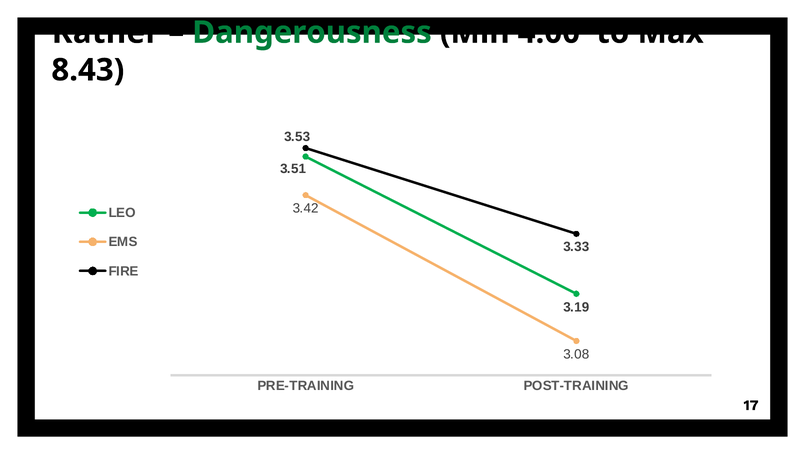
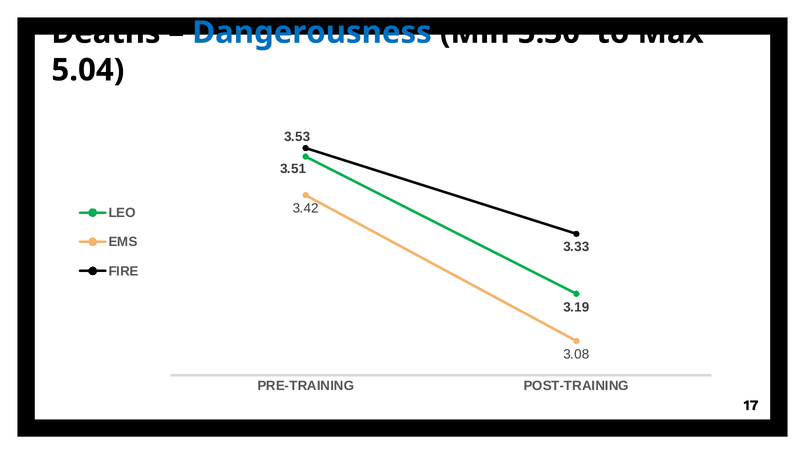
Rather: Rather -> Deaths
Dangerousness colour: green -> blue
4.00: 4.00 -> 5.30
8.43: 8.43 -> 5.04
